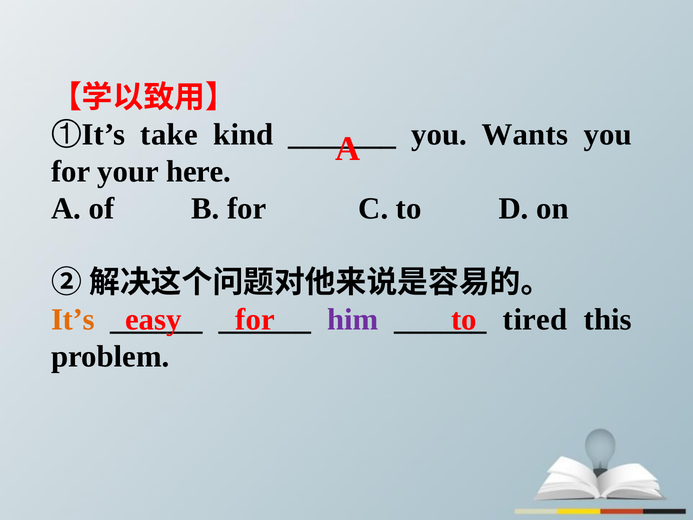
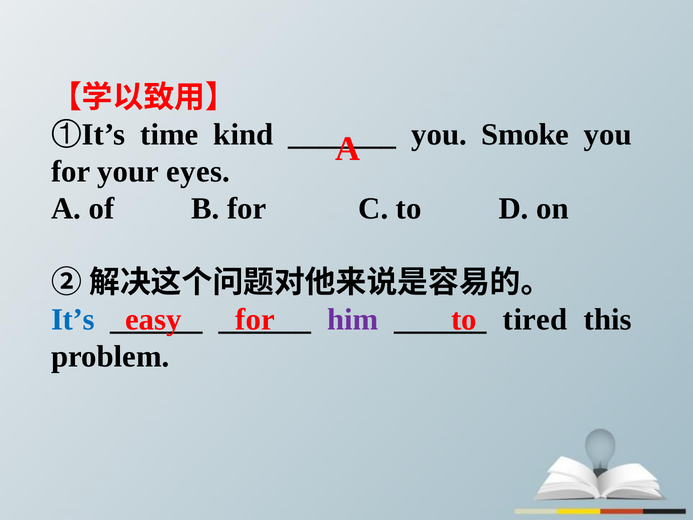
take: take -> time
Wants: Wants -> Smoke
here: here -> eyes
It’s at (73, 319) colour: orange -> blue
